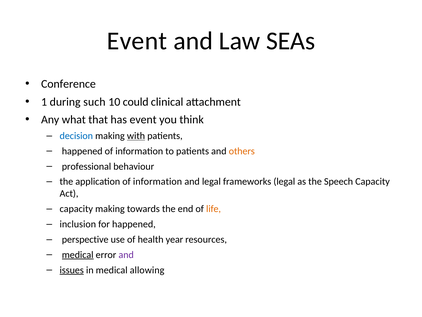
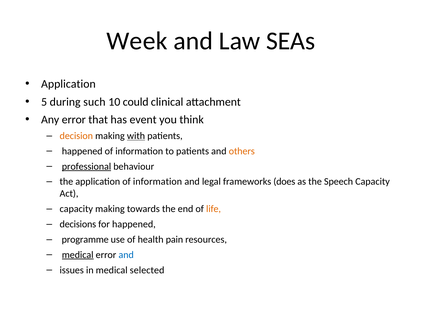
Event at (137, 41): Event -> Week
Conference at (68, 84): Conference -> Application
1: 1 -> 5
Any what: what -> error
decision colour: blue -> orange
professional underline: none -> present
frameworks legal: legal -> does
inclusion: inclusion -> decisions
perspective: perspective -> programme
year: year -> pain
and at (126, 254) colour: purple -> blue
issues underline: present -> none
allowing: allowing -> selected
